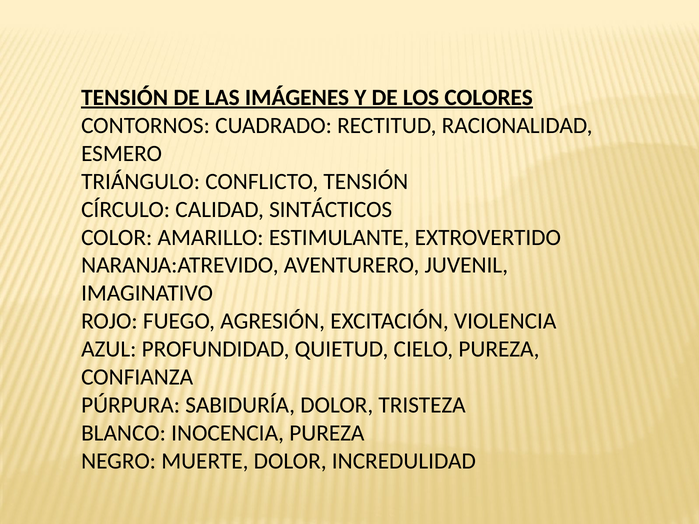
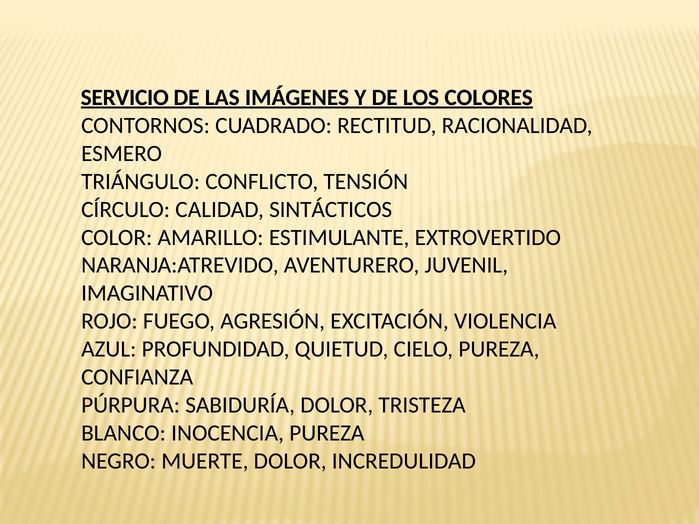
TENSIÓN at (125, 98): TENSIÓN -> SERVICIO
